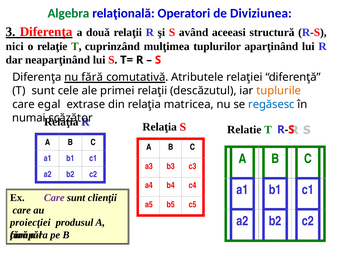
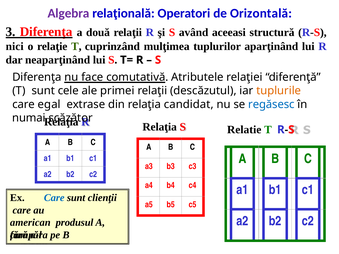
Algebra colour: green -> purple
Diviziunea: Diviziunea -> Orizontală
nu fără: fără -> face
matricea: matricea -> candidat
Care at (54, 198) colour: purple -> blue
proiecţiei: proiecţiei -> american
